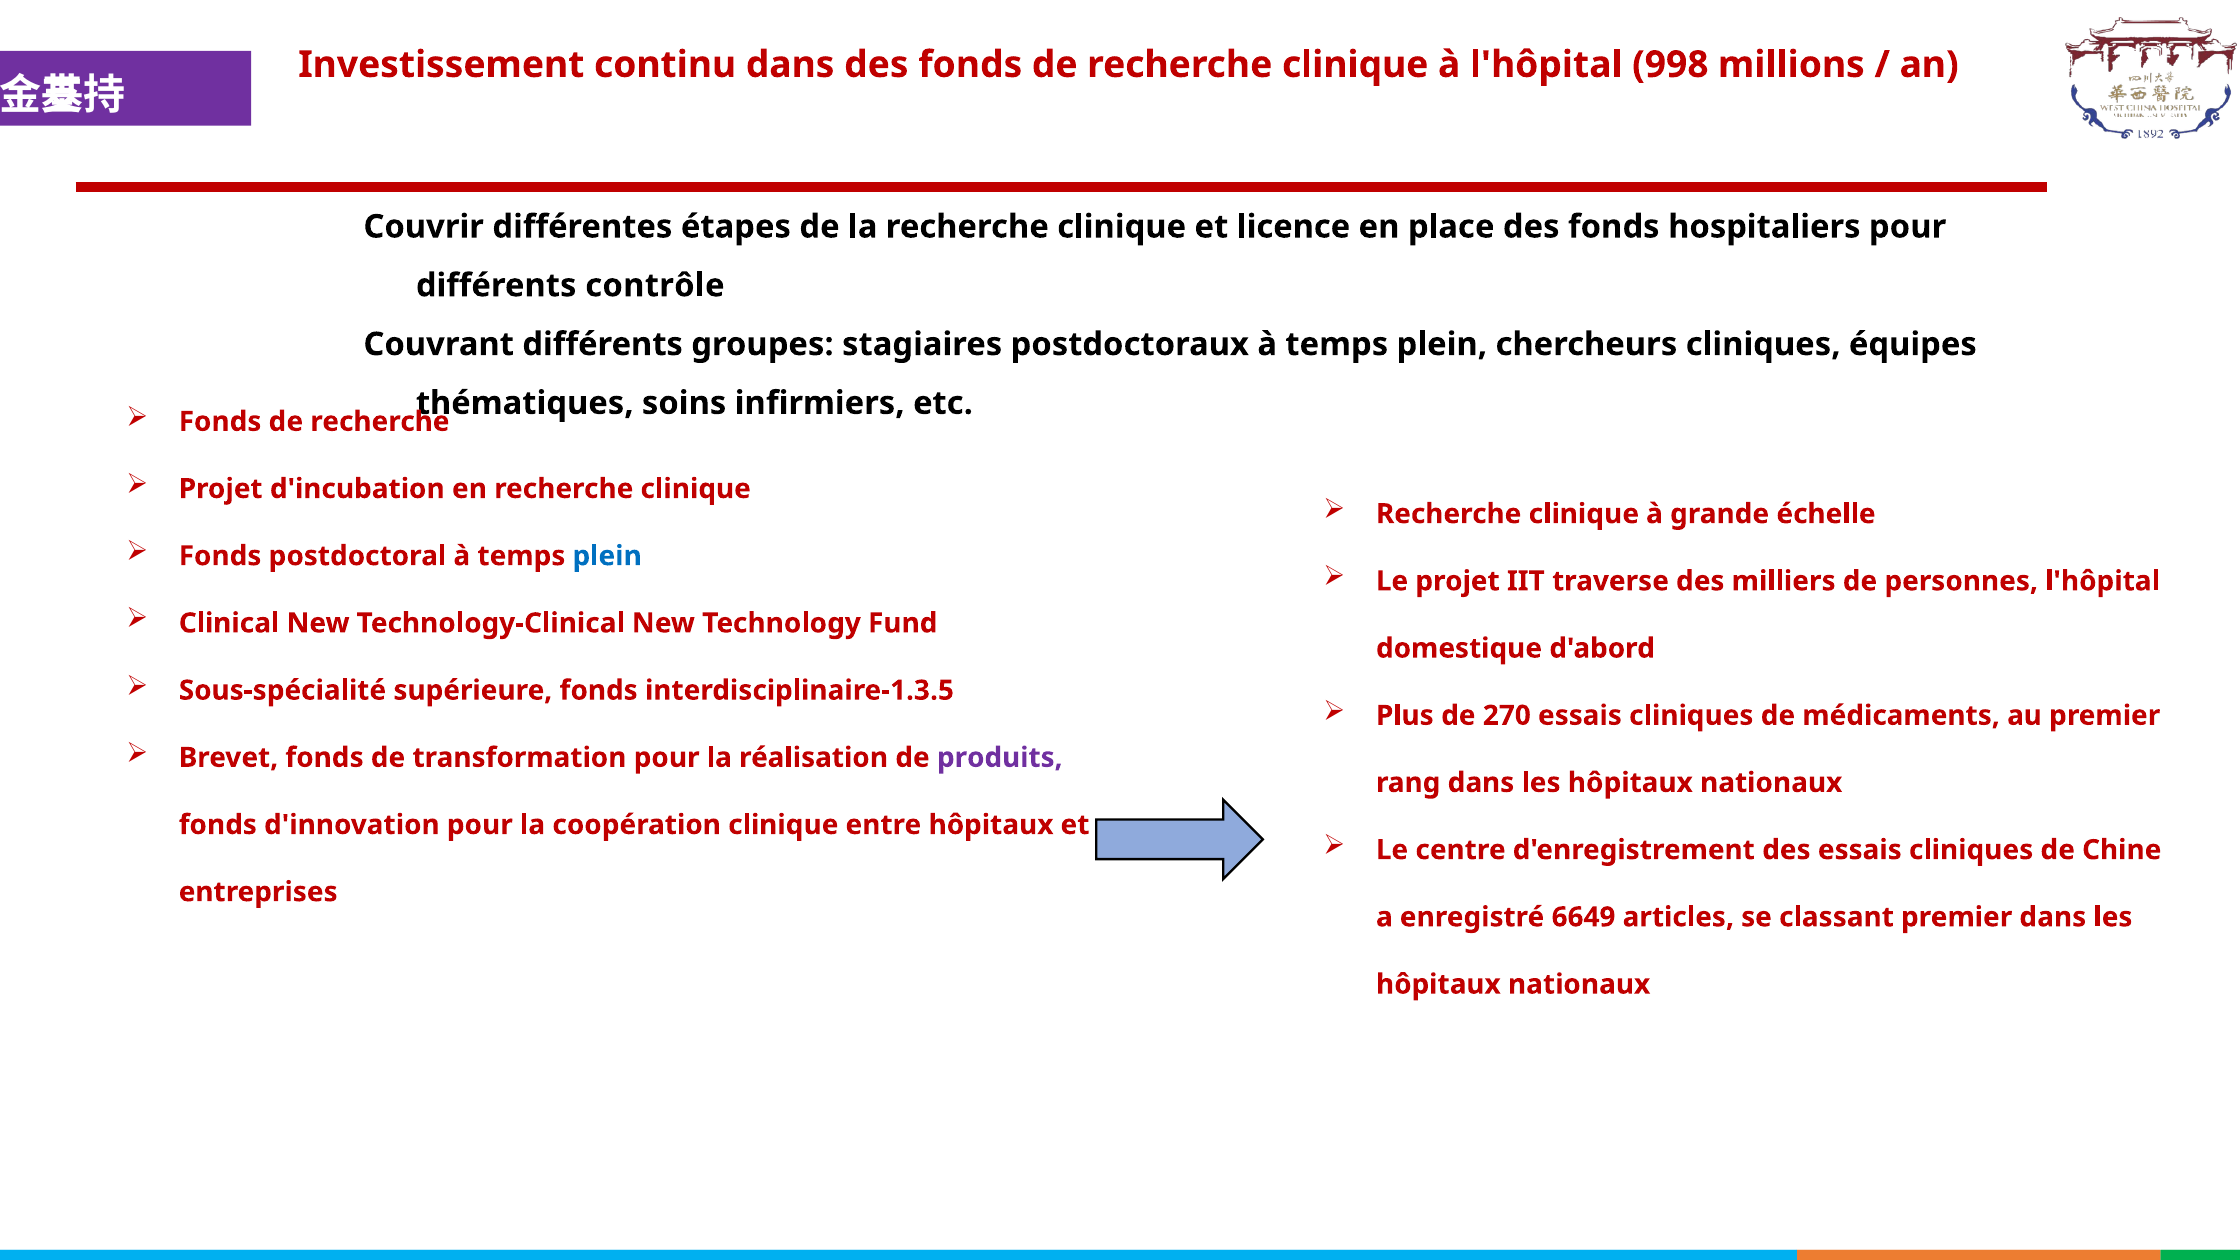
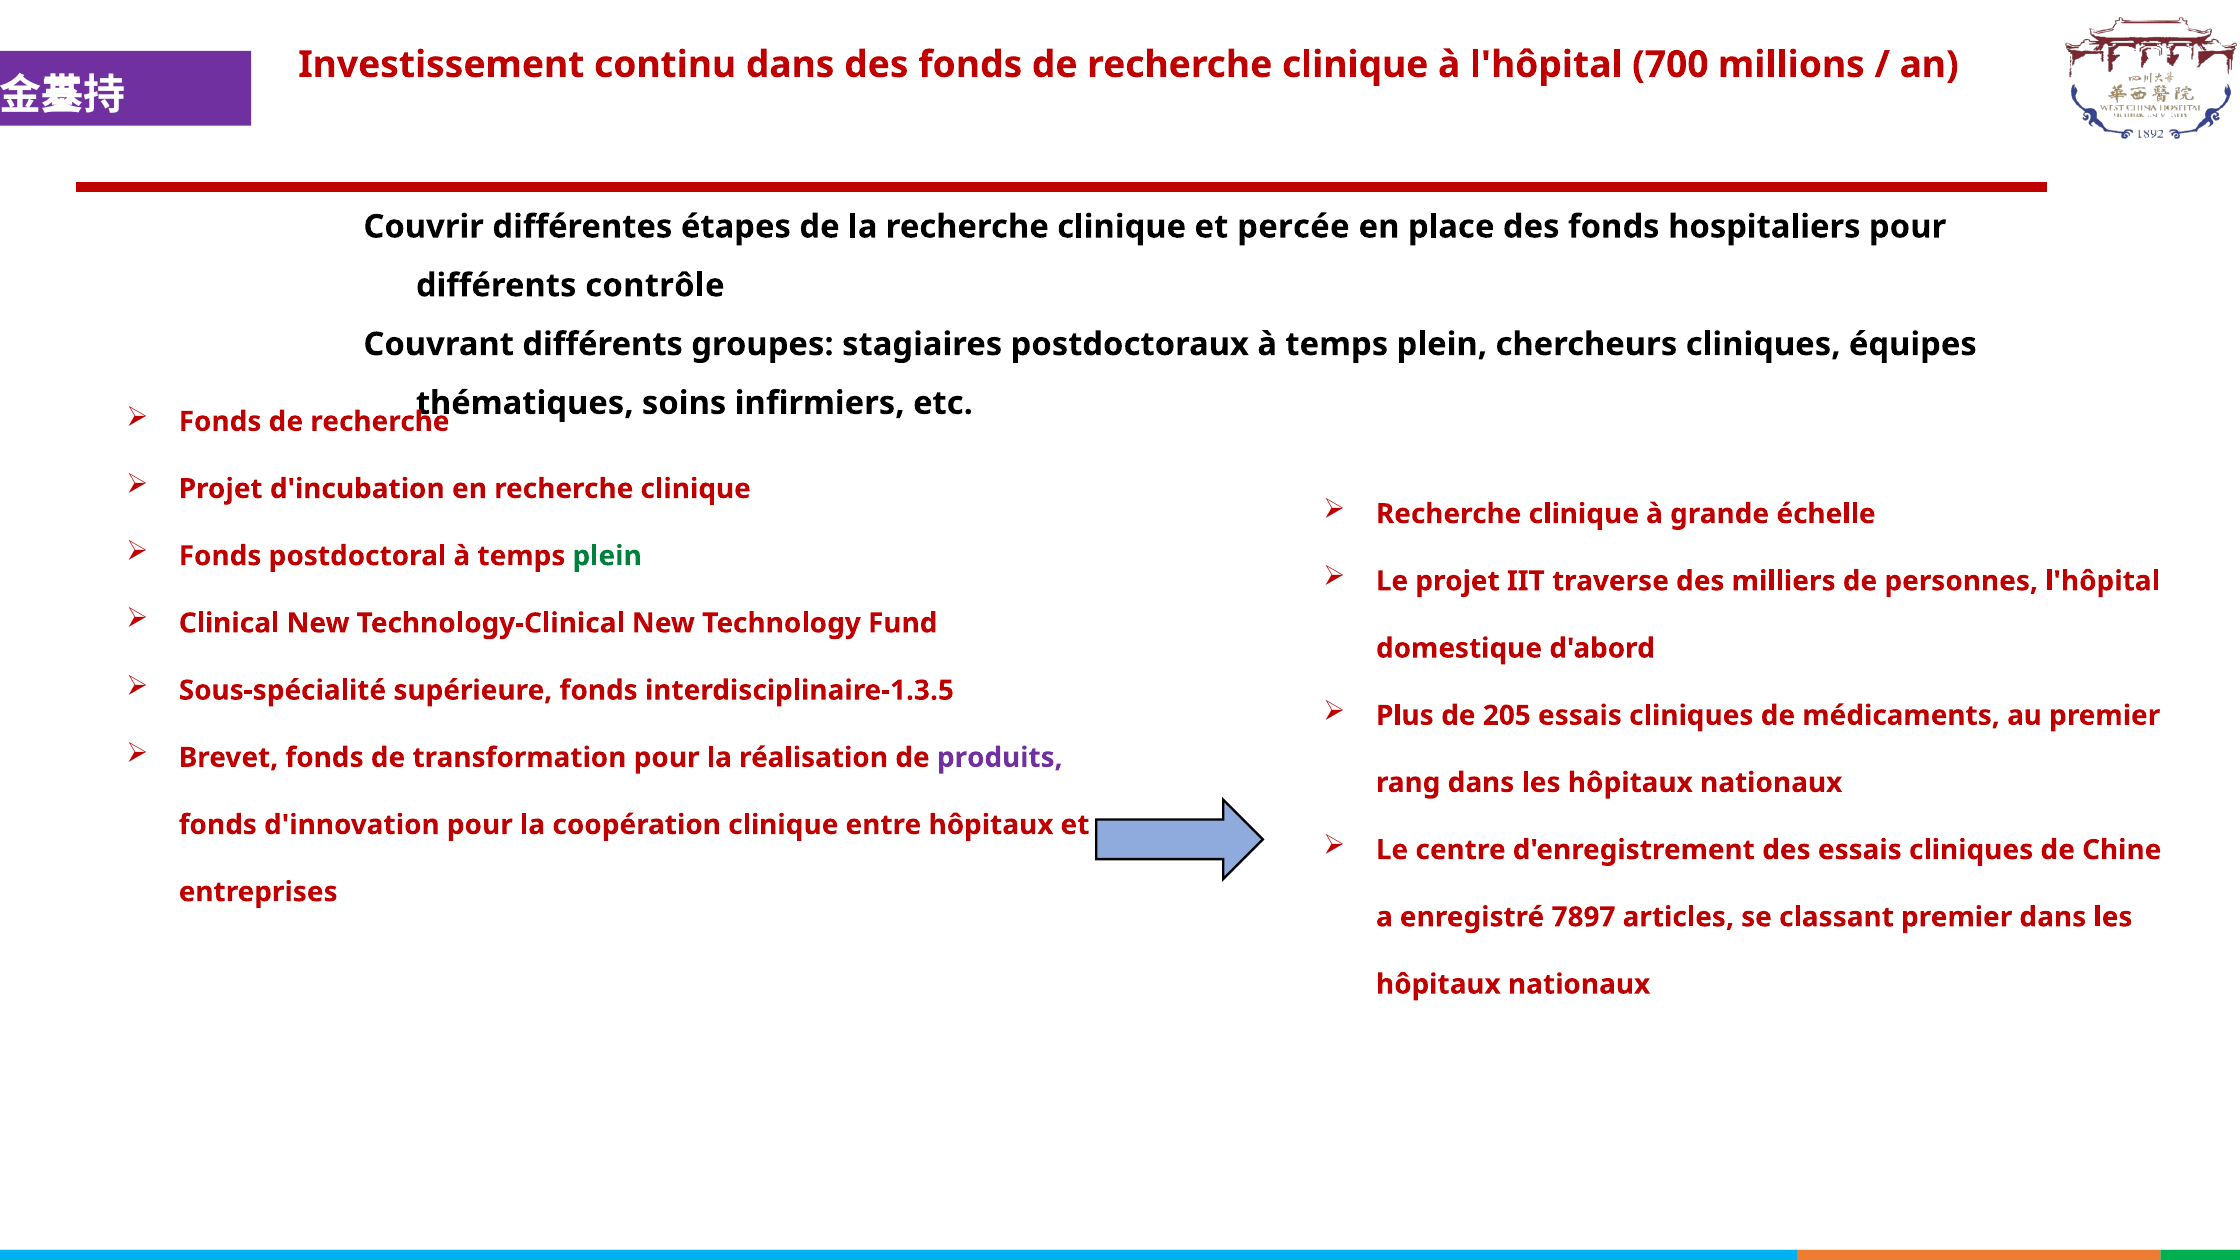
998: 998 -> 700
licence: licence -> percée
plein at (607, 556) colour: blue -> green
270: 270 -> 205
6649: 6649 -> 7897
